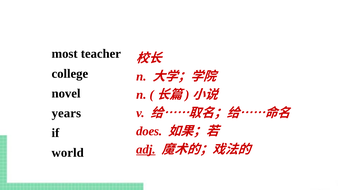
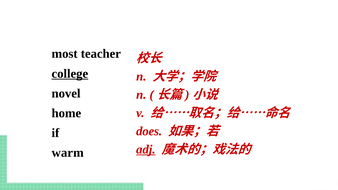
college underline: none -> present
years: years -> home
world: world -> warm
